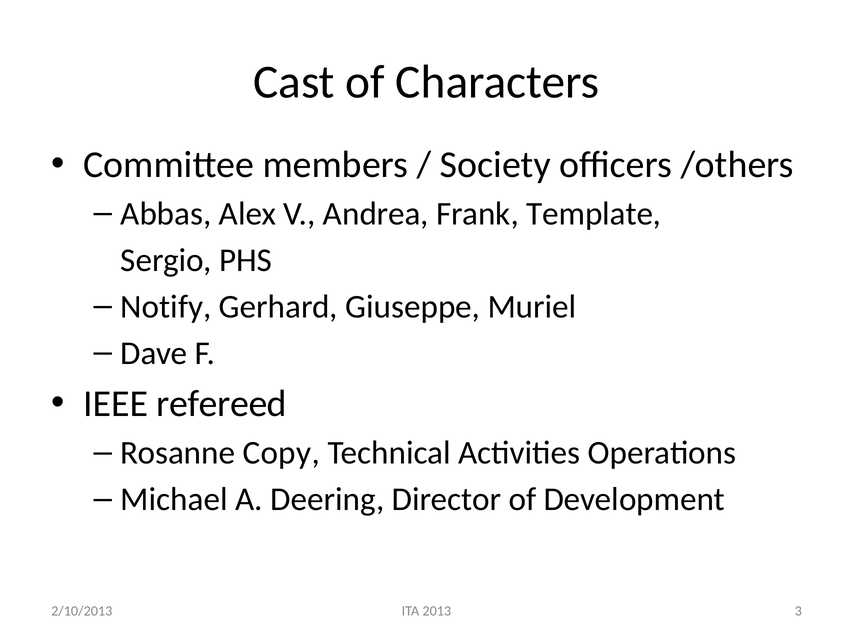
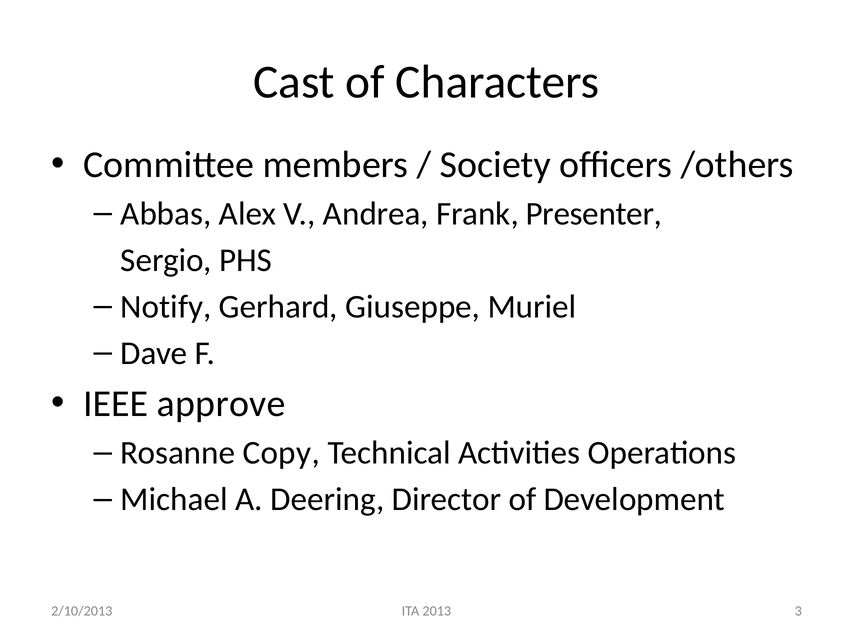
Template: Template -> Presenter
refereed: refereed -> approve
